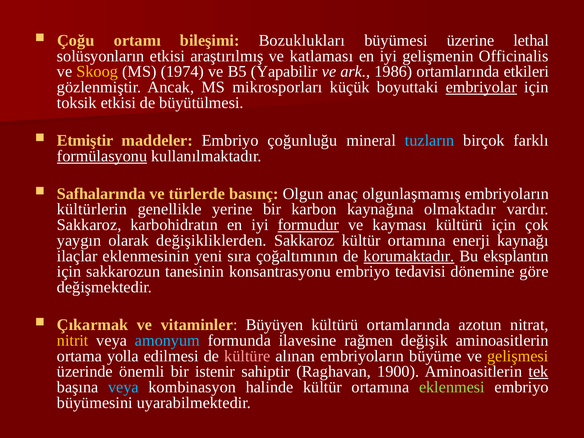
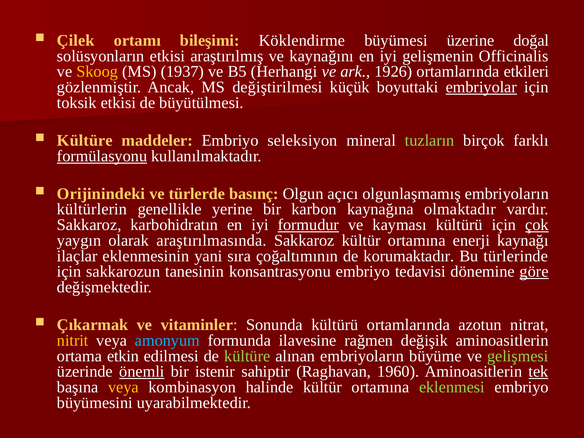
Çoğu: Çoğu -> Çilek
Bozuklukları: Bozuklukları -> Köklendirme
lethal: lethal -> doğal
katlaması: katlaması -> kaynağını
1974: 1974 -> 1937
Yapabilir: Yapabilir -> Herhangi
1986: 1986 -> 1926
mikrosporları: mikrosporları -> değiştirilmesi
Etmiştir at (85, 140): Etmiştir -> Kültüre
çoğunluğu: çoğunluğu -> seleksiyon
tuzların colour: light blue -> light green
Safhalarında: Safhalarında -> Orijinindeki
anaç: anaç -> açıcı
çok underline: none -> present
değişikliklerden: değişikliklerden -> araştırılmasında
yeni: yeni -> yani
korumaktadır underline: present -> none
eksplantın: eksplantın -> türlerinde
göre underline: none -> present
Büyüyen: Büyüyen -> Sonunda
yolla: yolla -> etkin
kültüre at (247, 356) colour: pink -> light green
gelişmesi colour: yellow -> light green
önemli underline: none -> present
1900: 1900 -> 1960
veya at (123, 387) colour: light blue -> yellow
